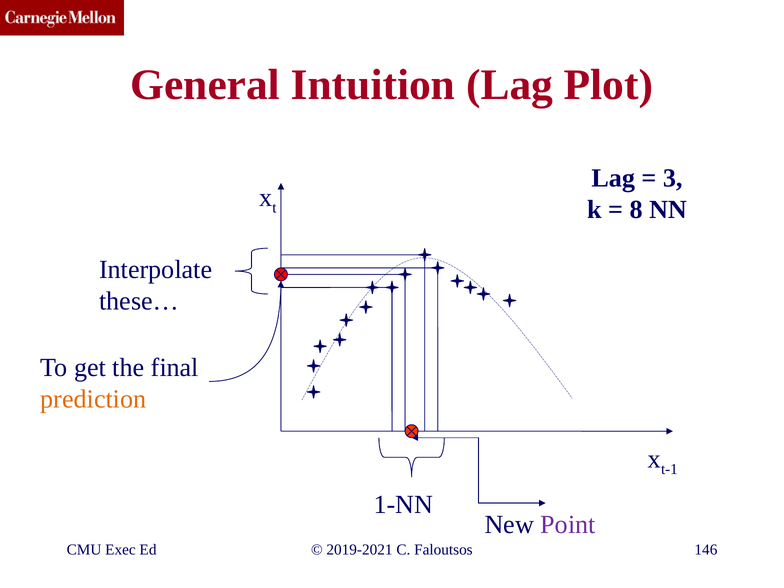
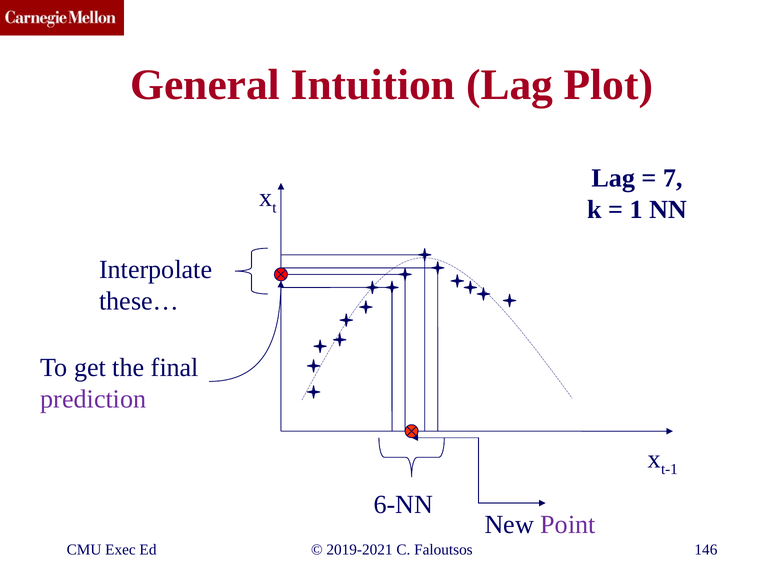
3: 3 -> 7
8: 8 -> 1
prediction colour: orange -> purple
1-NN: 1-NN -> 6-NN
